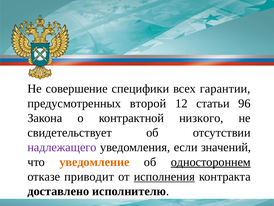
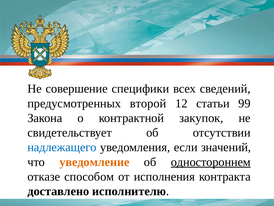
гарантии: гарантии -> сведений
96: 96 -> 99
низкого: низкого -> закупок
надлежащего colour: purple -> blue
приводит: приводит -> способом
исполнения underline: present -> none
